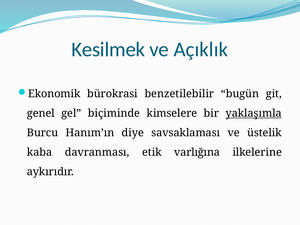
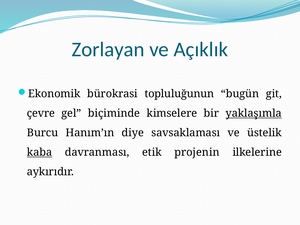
Kesilmek: Kesilmek -> Zorlayan
benzetilebilir: benzetilebilir -> topluluğunun
genel: genel -> çevre
kaba underline: none -> present
varlığına: varlığına -> projenin
